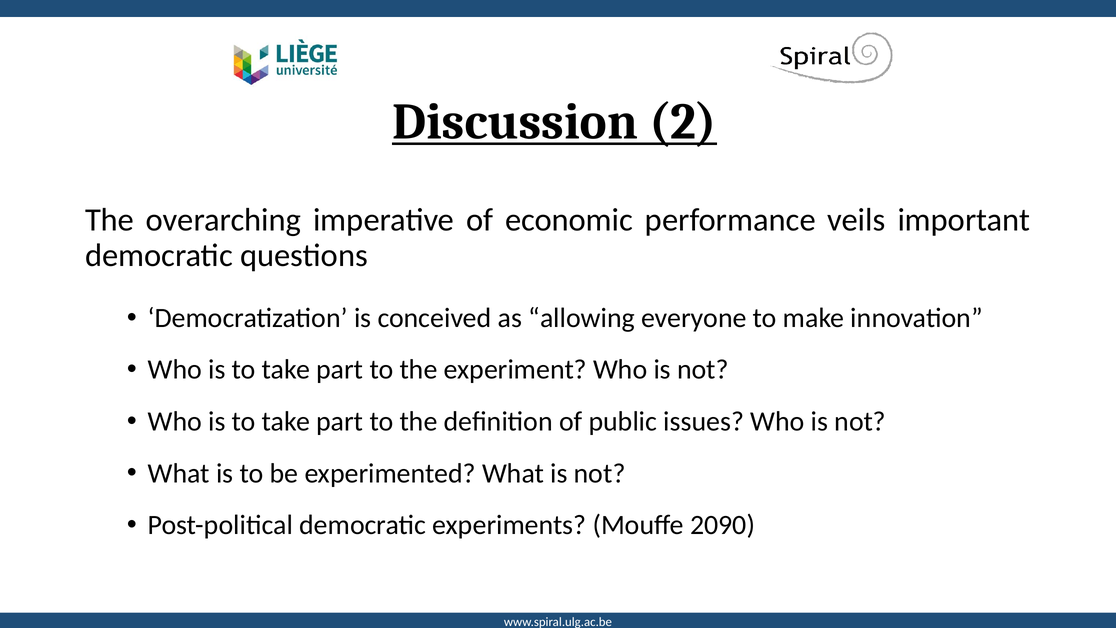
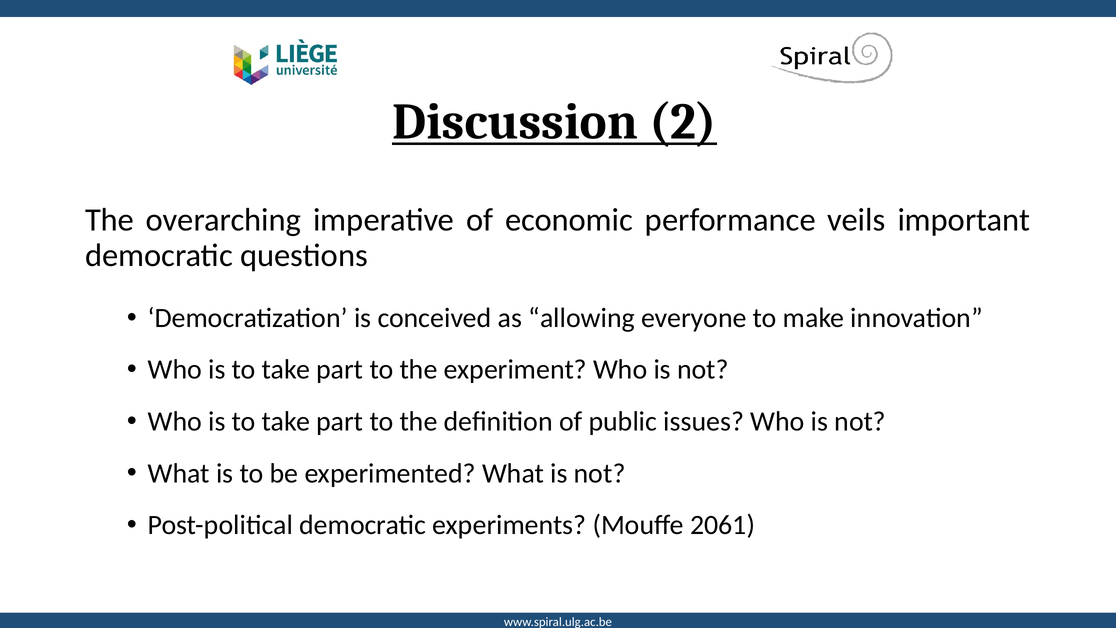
2090: 2090 -> 2061
